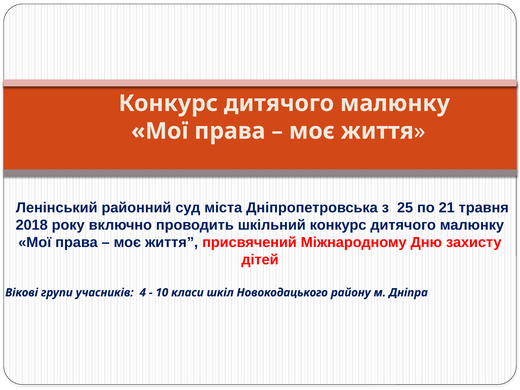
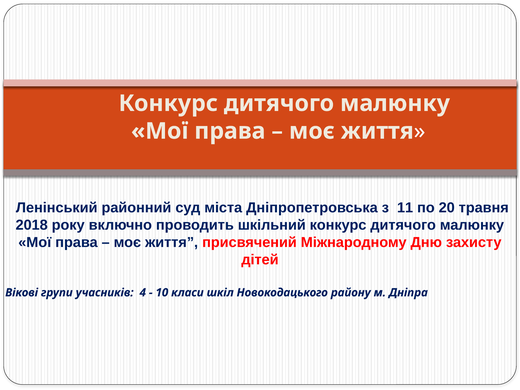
25: 25 -> 11
21: 21 -> 20
